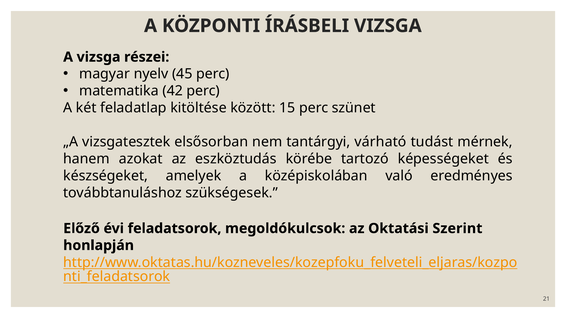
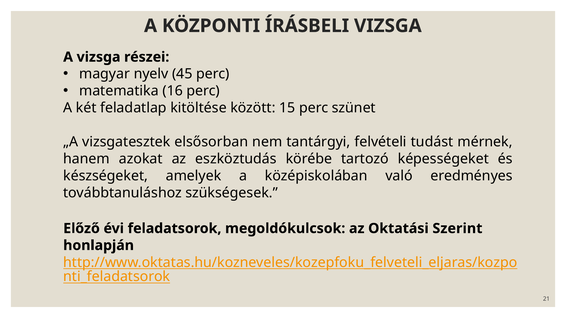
42: 42 -> 16
várható: várható -> felvételi
